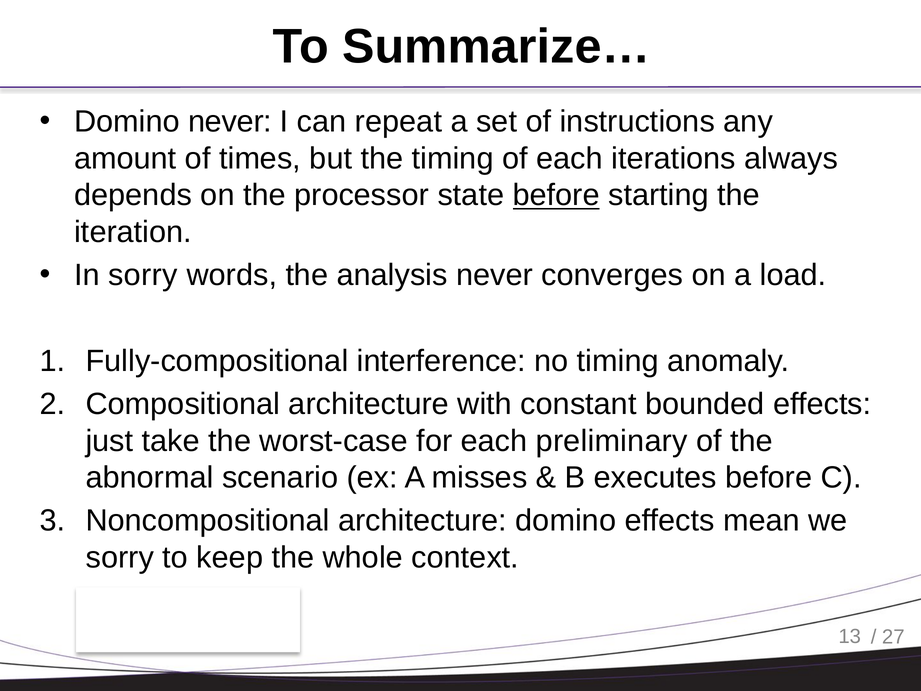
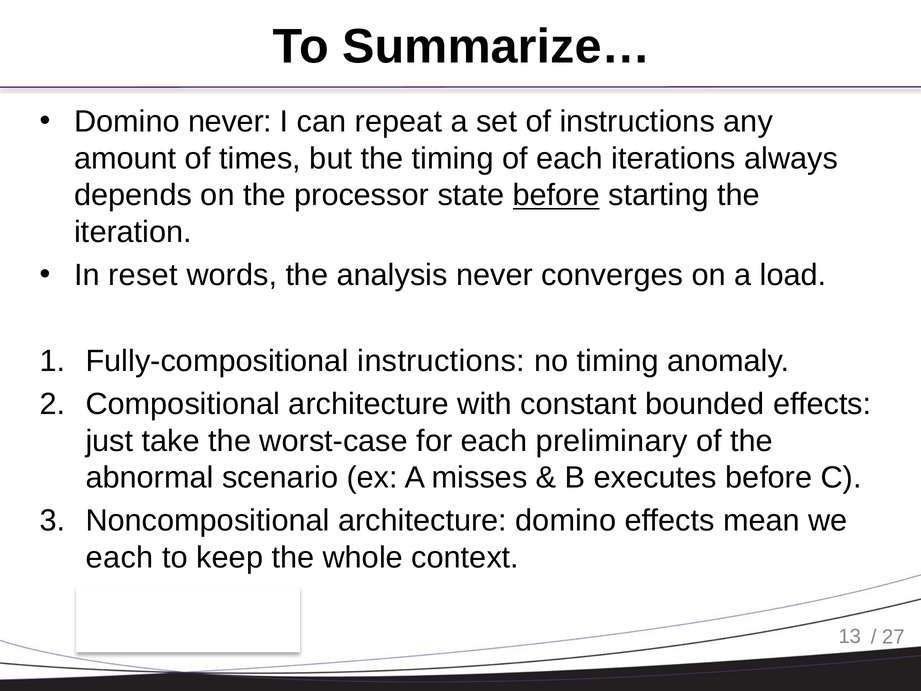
In sorry: sorry -> reset
Fully-compositional interference: interference -> instructions
sorry at (120, 557): sorry -> each
